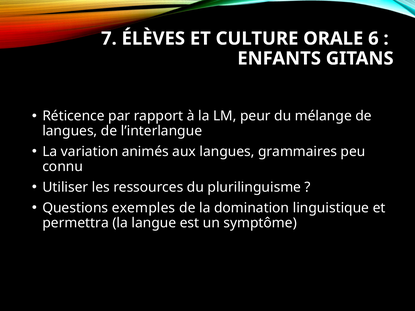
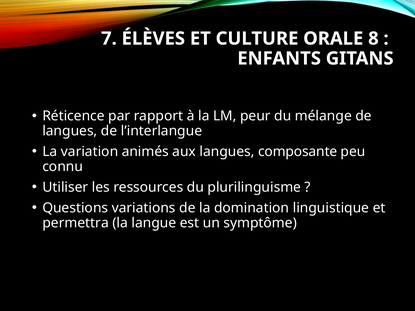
6: 6 -> 8
grammaires: grammaires -> composante
exemples: exemples -> variations
